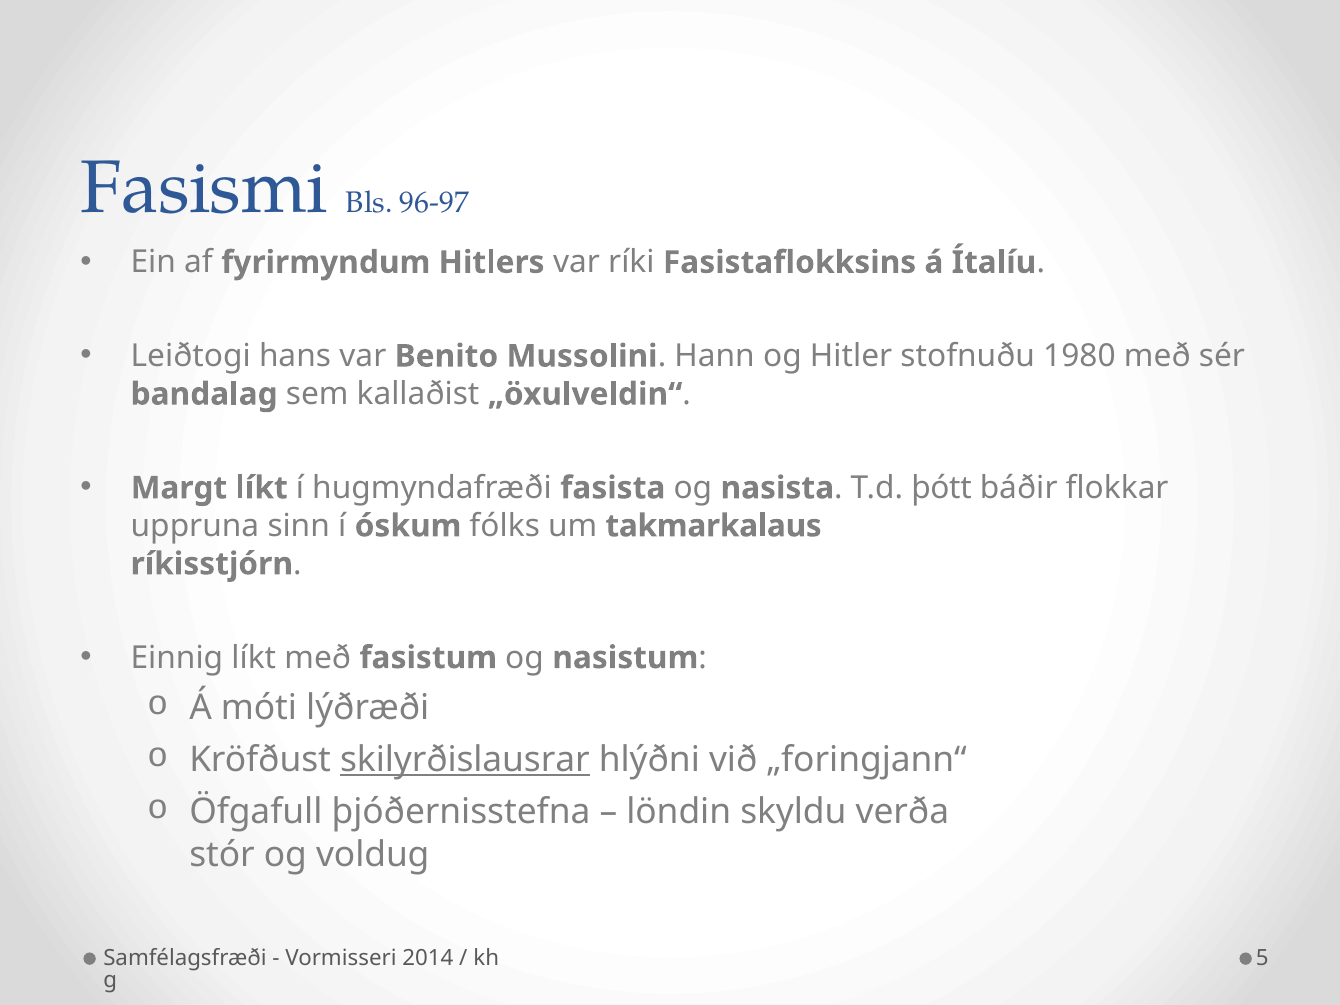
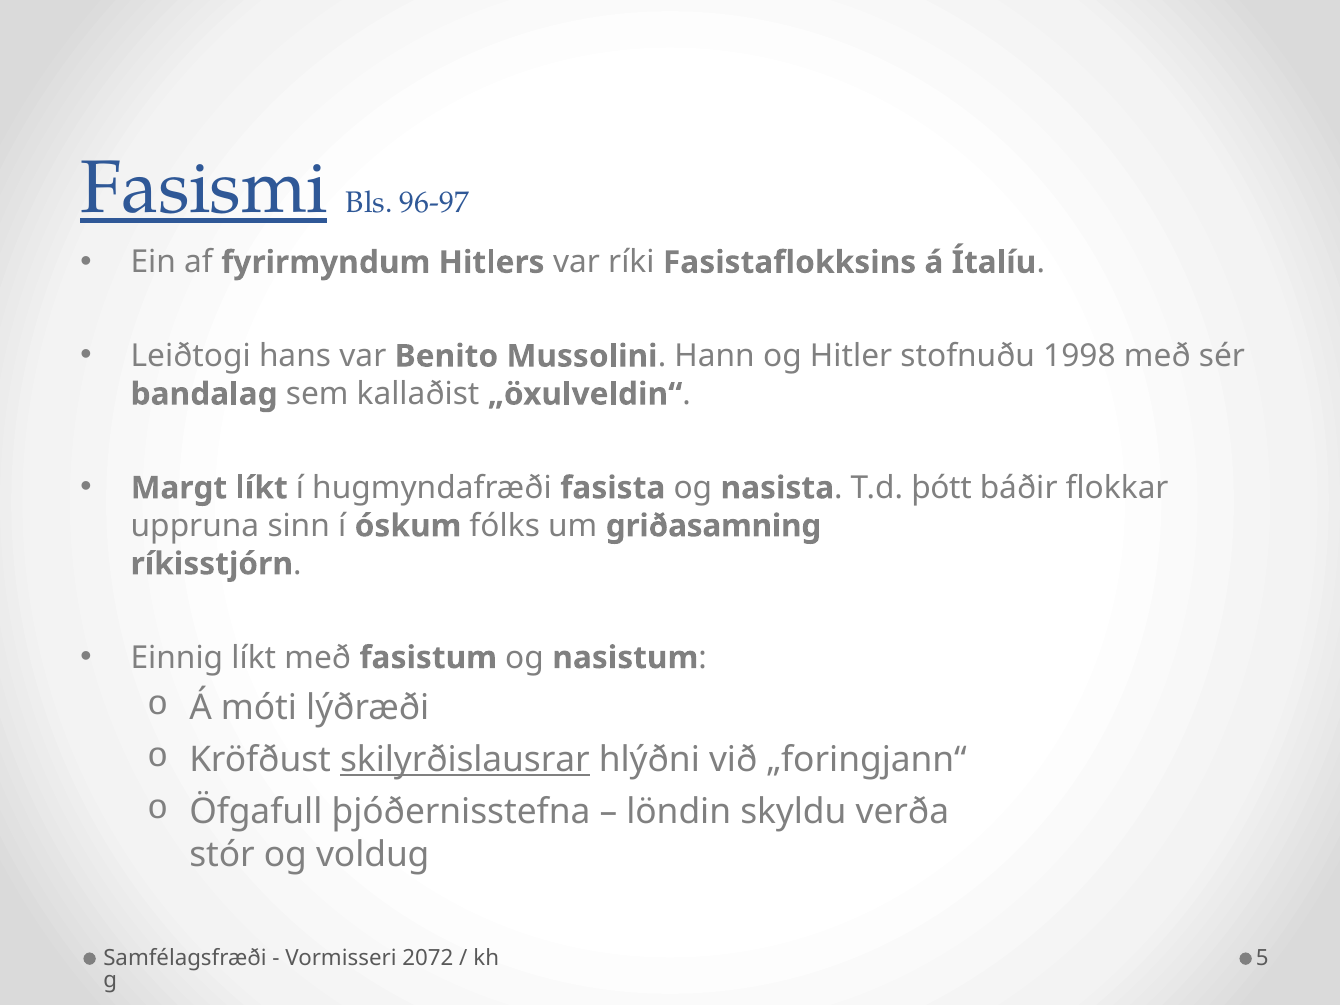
Fasismi underline: none -> present
1980: 1980 -> 1998
takmarkalaus: takmarkalaus -> griðasamning
2014: 2014 -> 2072
